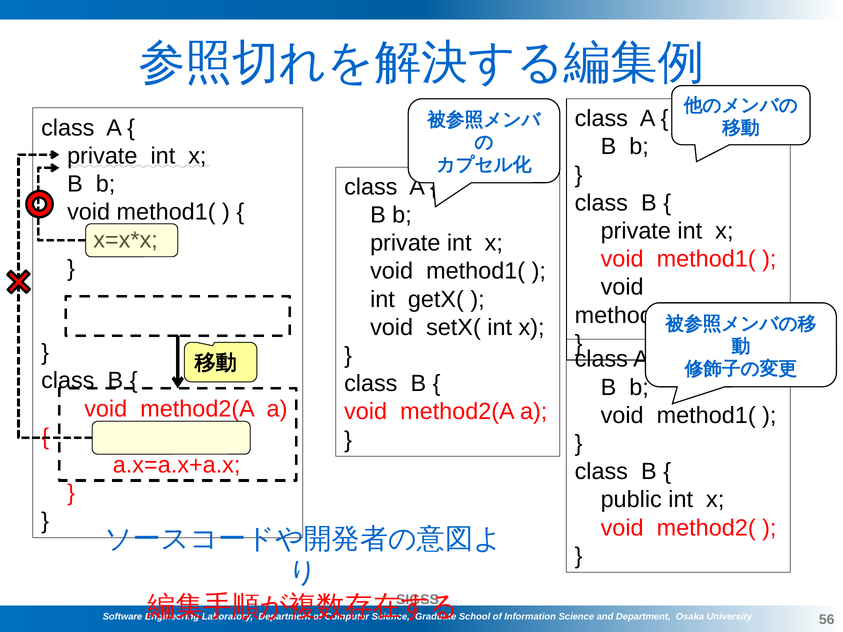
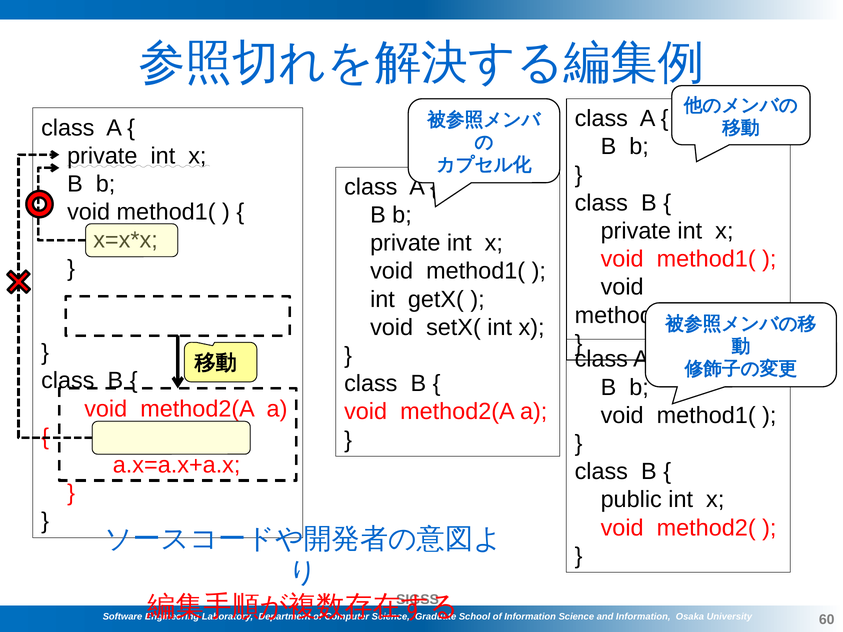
and Department: Department -> Information
56: 56 -> 60
